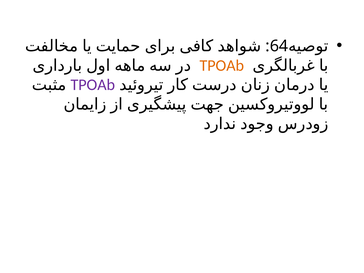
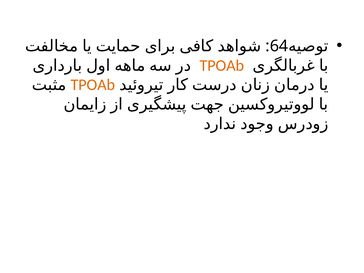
TPOAb at (93, 85) colour: purple -> orange
